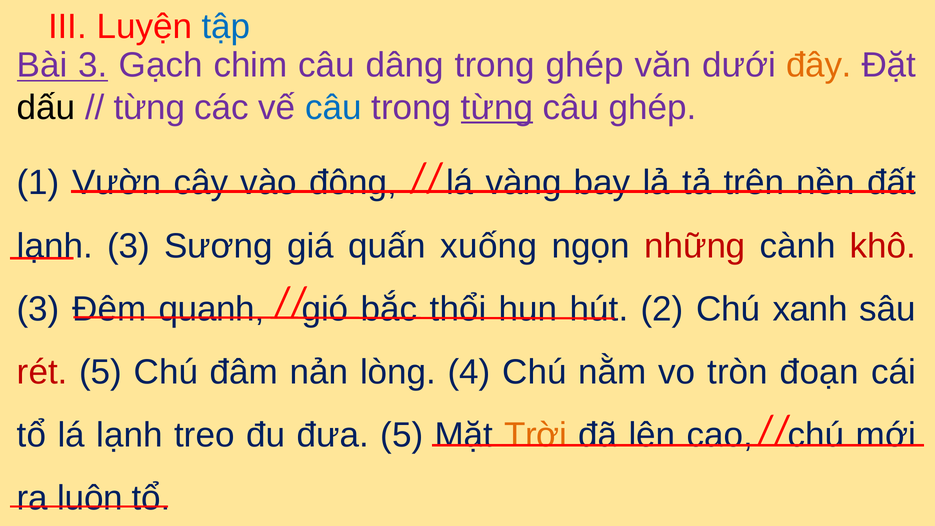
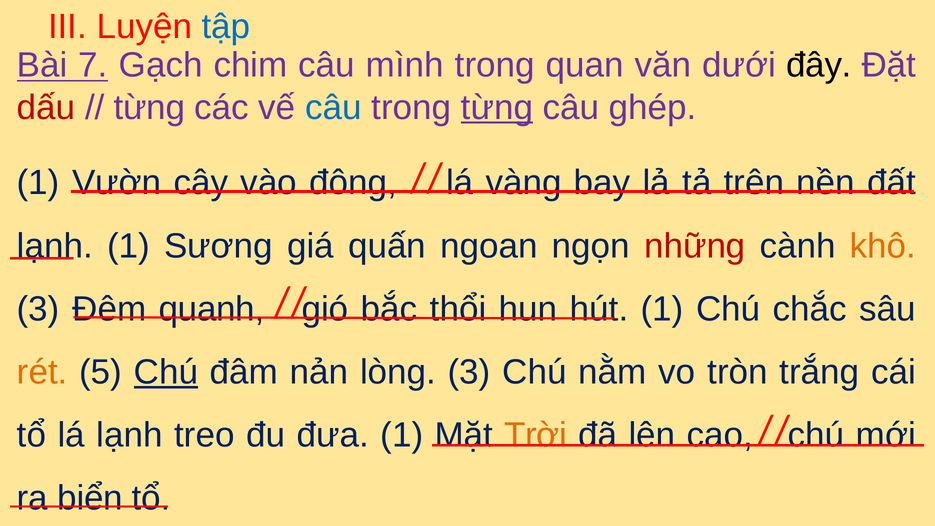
Bài 3: 3 -> 7
dâng: dâng -> mình
trong ghép: ghép -> quan
đây colour: orange -> black
dấu colour: black -> red
3 at (128, 246): 3 -> 1
xuống: xuống -> ngoan
khô colour: red -> orange
hút 2: 2 -> 1
xanh: xanh -> chắc
rét colour: red -> orange
Chú at (166, 372) underline: none -> present
lòng 4: 4 -> 3
đoạn: đoạn -> trắng
đưa 5: 5 -> 1
luôn: luôn -> biển
